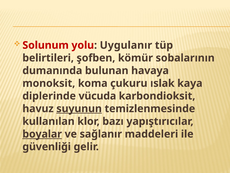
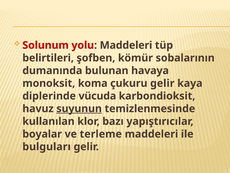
yolu Uygulanır: Uygulanır -> Maddeleri
çukuru ıslak: ıslak -> gelir
boyalar underline: present -> none
sağlanır: sağlanır -> terleme
güvenliği: güvenliği -> bulguları
